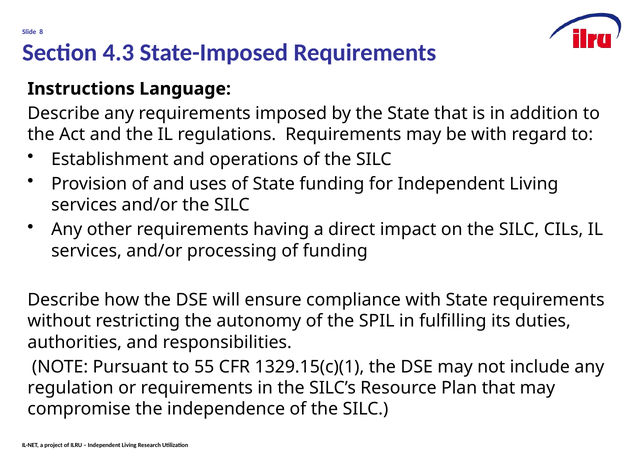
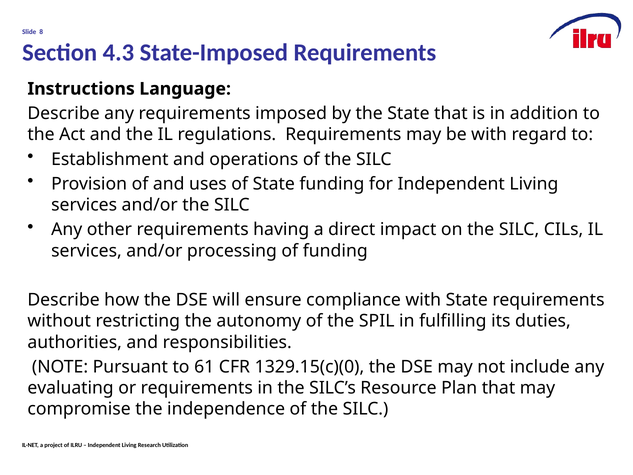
55: 55 -> 61
1329.15(c)(1: 1329.15(c)(1 -> 1329.15(c)(0
regulation: regulation -> evaluating
